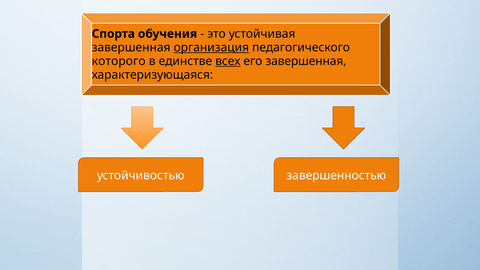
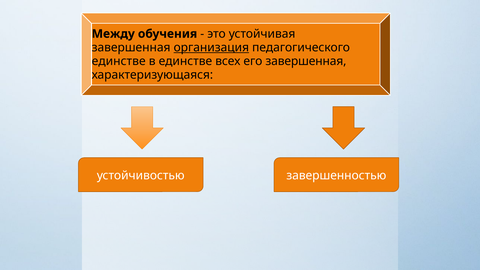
Спорта: Спорта -> Между
которого at (119, 61): которого -> единстве
всех underline: present -> none
